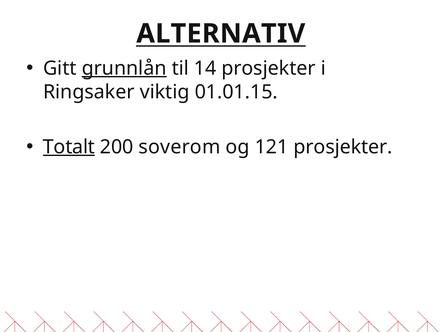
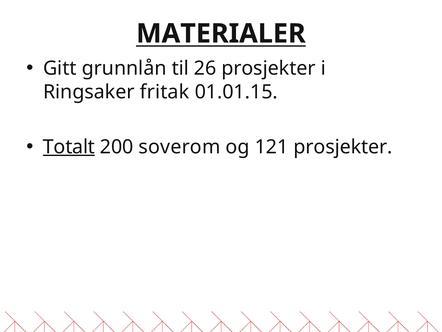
ALTERNATIV: ALTERNATIV -> MATERIALER
grunnlån underline: present -> none
14: 14 -> 26
viktig: viktig -> fritak
